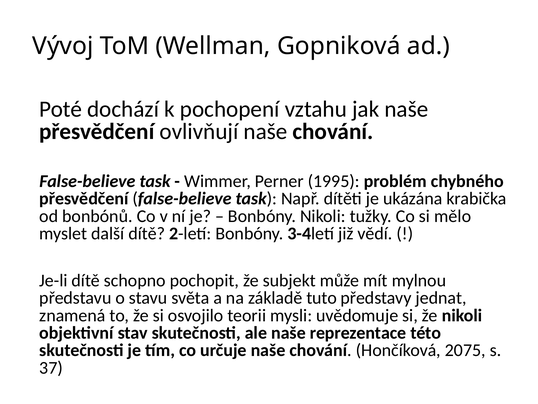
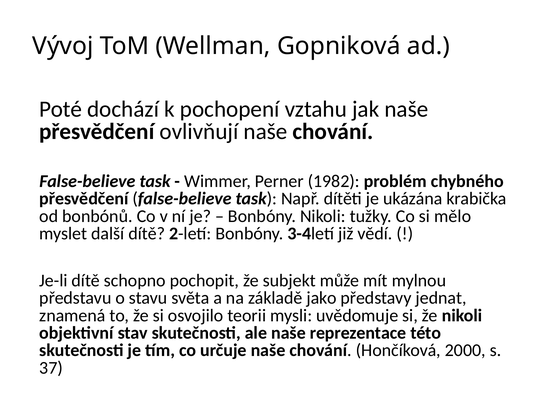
1995: 1995 -> 1982
tuto: tuto -> jako
2075: 2075 -> 2000
